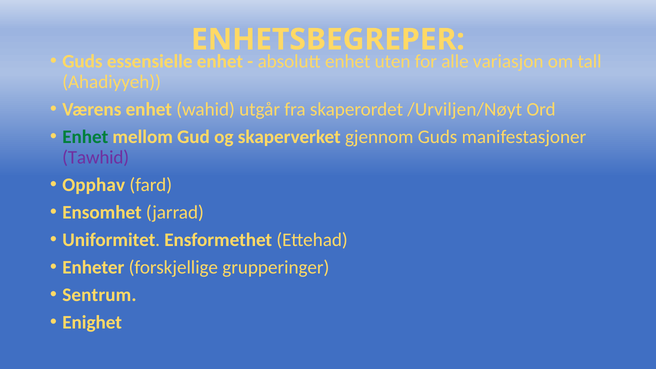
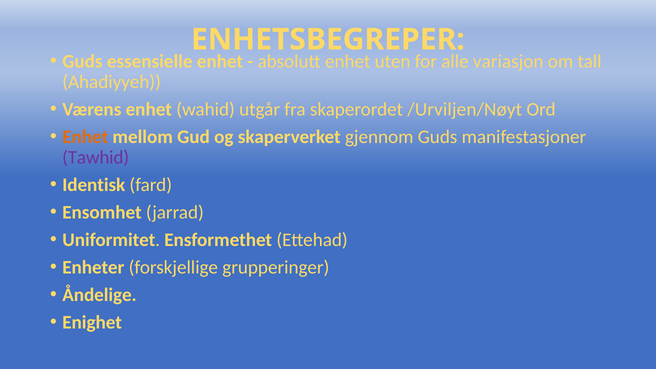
Enhet at (85, 137) colour: green -> orange
Opphav: Opphav -> Identisk
Sentrum: Sentrum -> Åndelige
